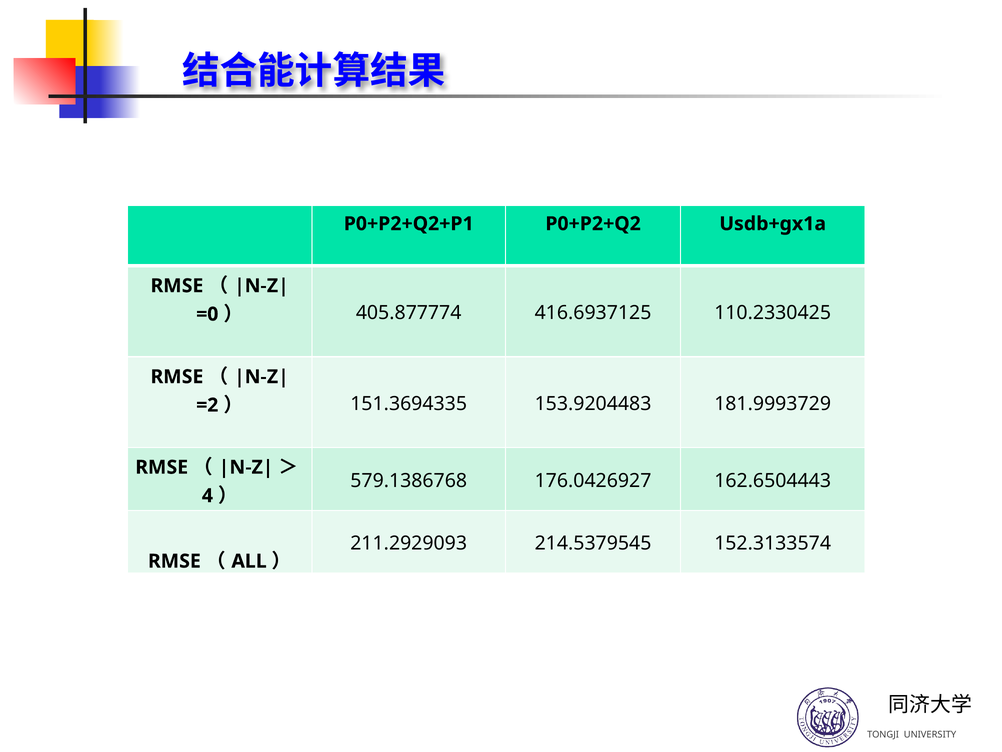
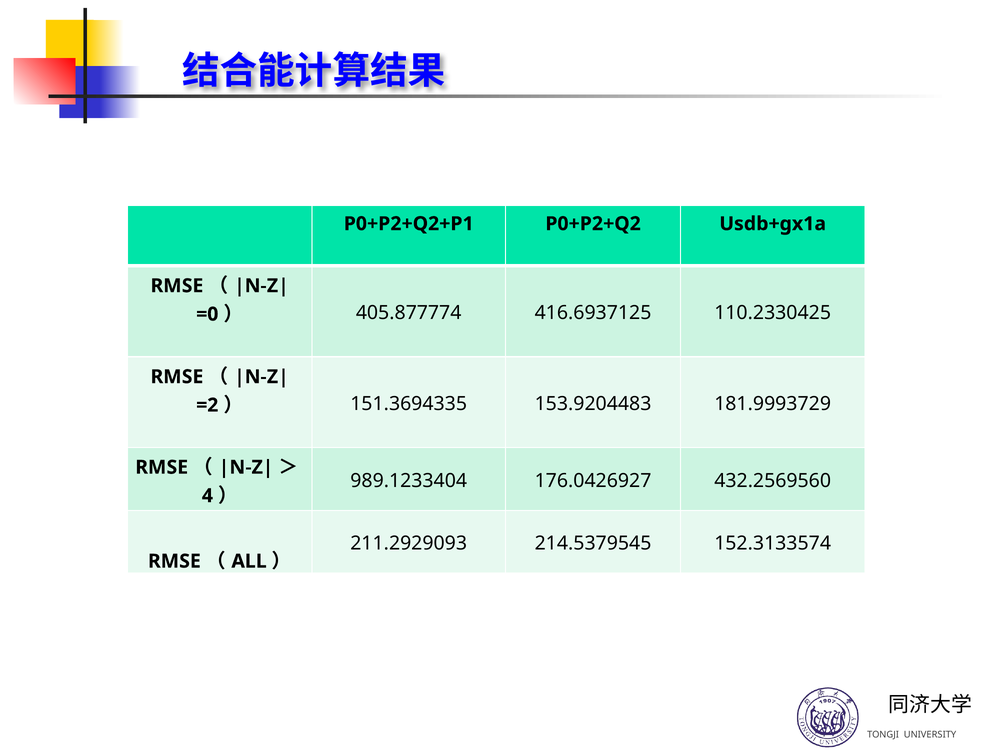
579.1386768: 579.1386768 -> 989.1233404
162.6504443: 162.6504443 -> 432.2569560
